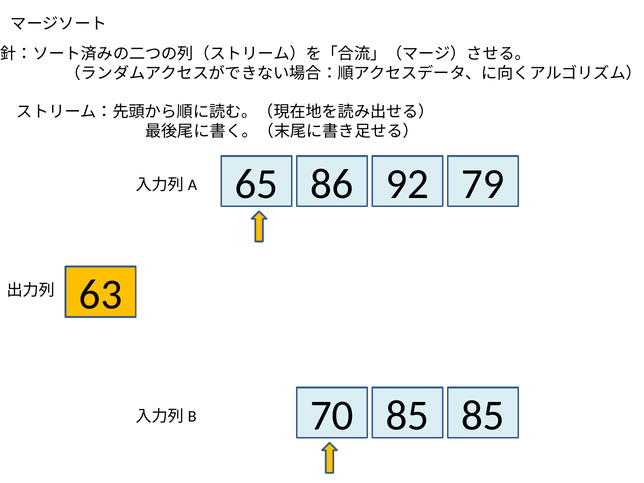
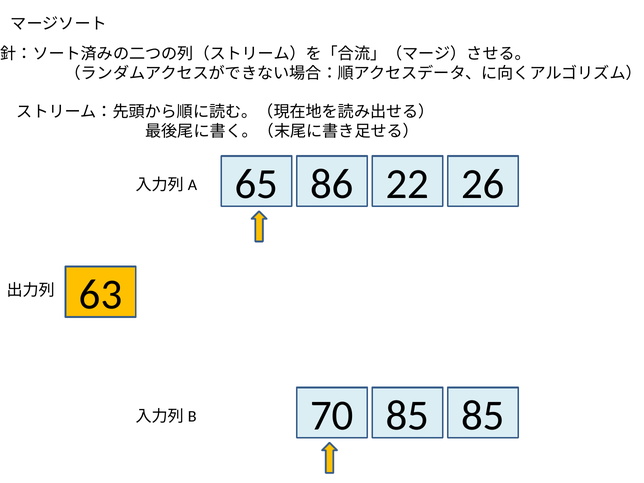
92: 92 -> 22
79: 79 -> 26
